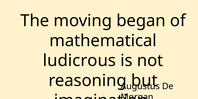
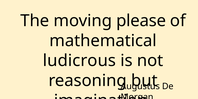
began: began -> please
